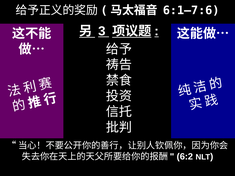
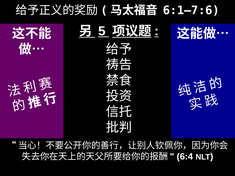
3: 3 -> 5
6:2: 6:2 -> 6:4
